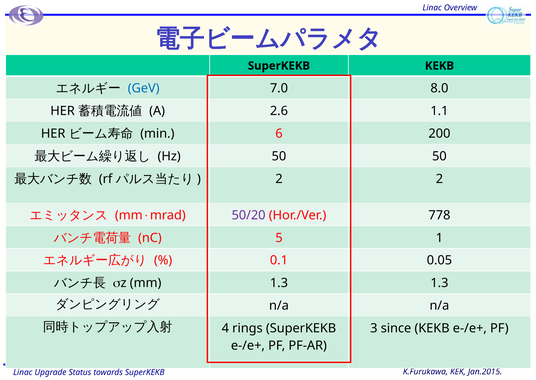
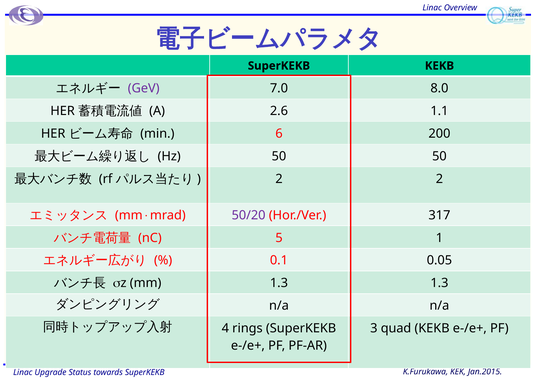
GeV colour: blue -> purple
778: 778 -> 317
since: since -> quad
